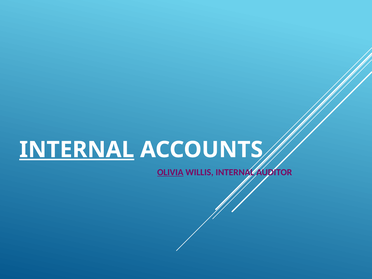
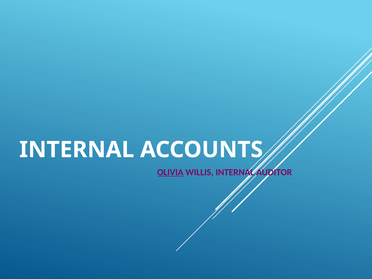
INTERNAL at (77, 150) underline: present -> none
